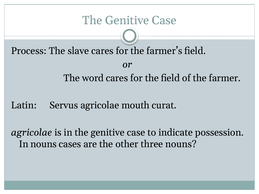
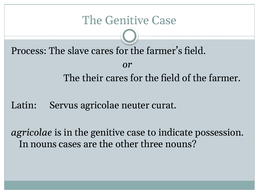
word: word -> their
mouth: mouth -> neuter
